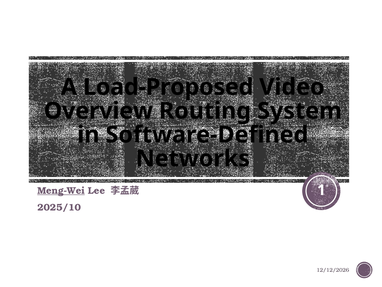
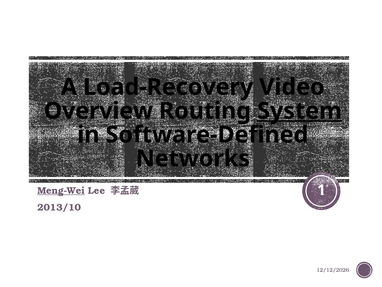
Load-Proposed: Load-Proposed -> Load-Recovery
System underline: none -> present
2025/10: 2025/10 -> 2013/10
